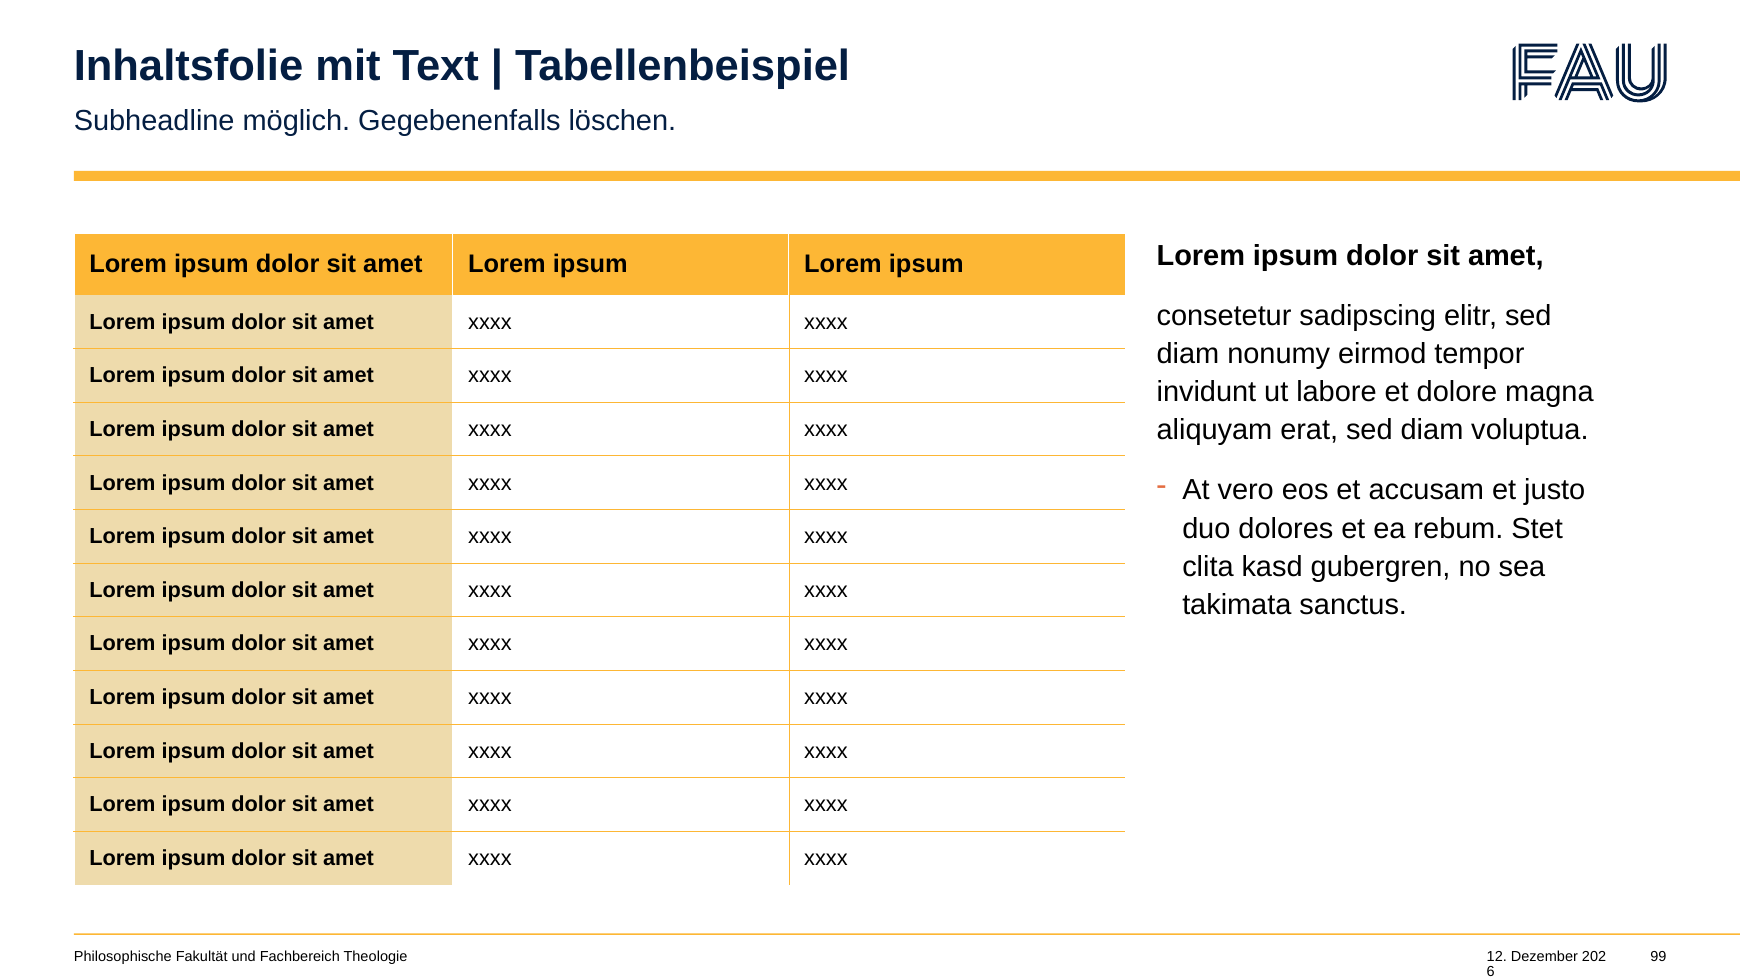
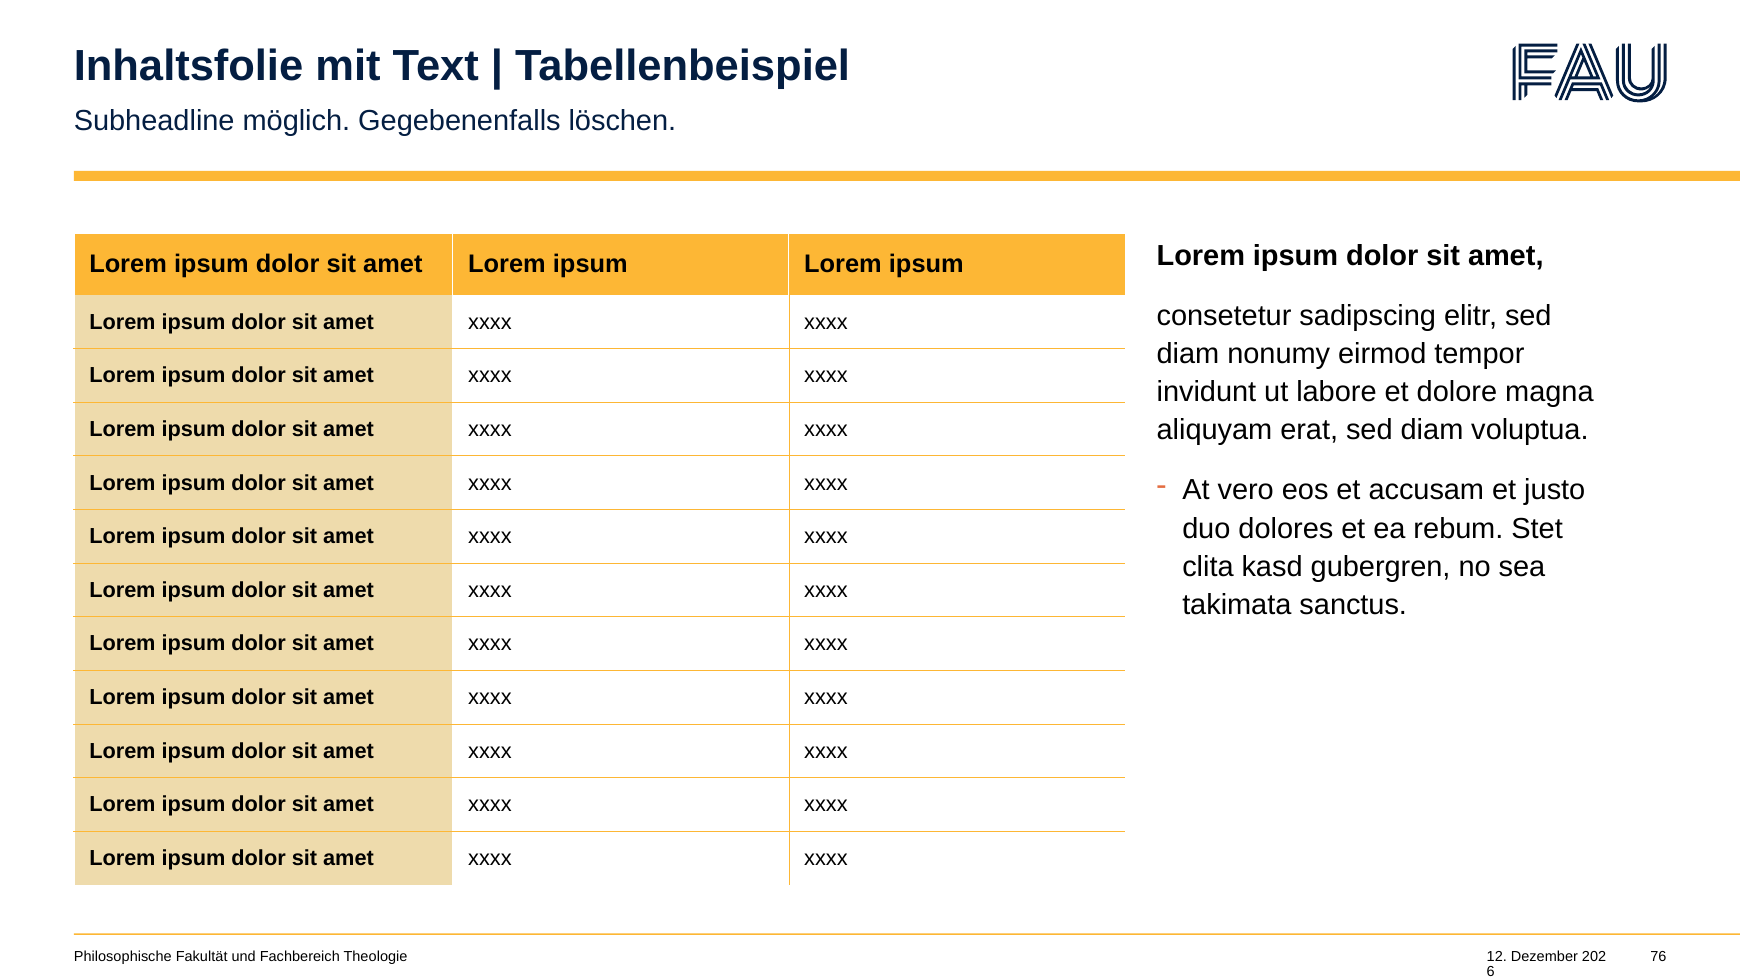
99: 99 -> 76
